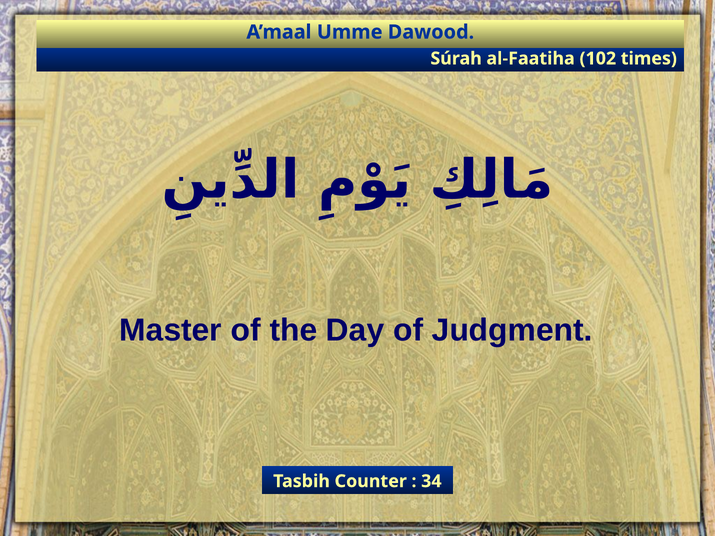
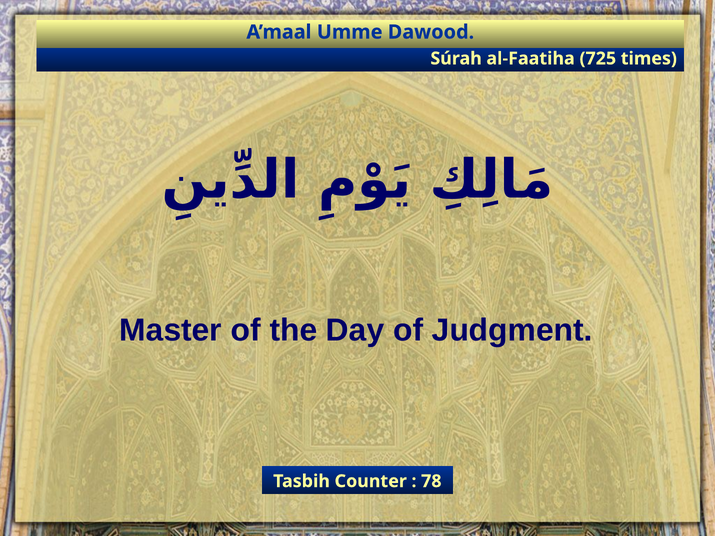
102: 102 -> 725
34: 34 -> 78
